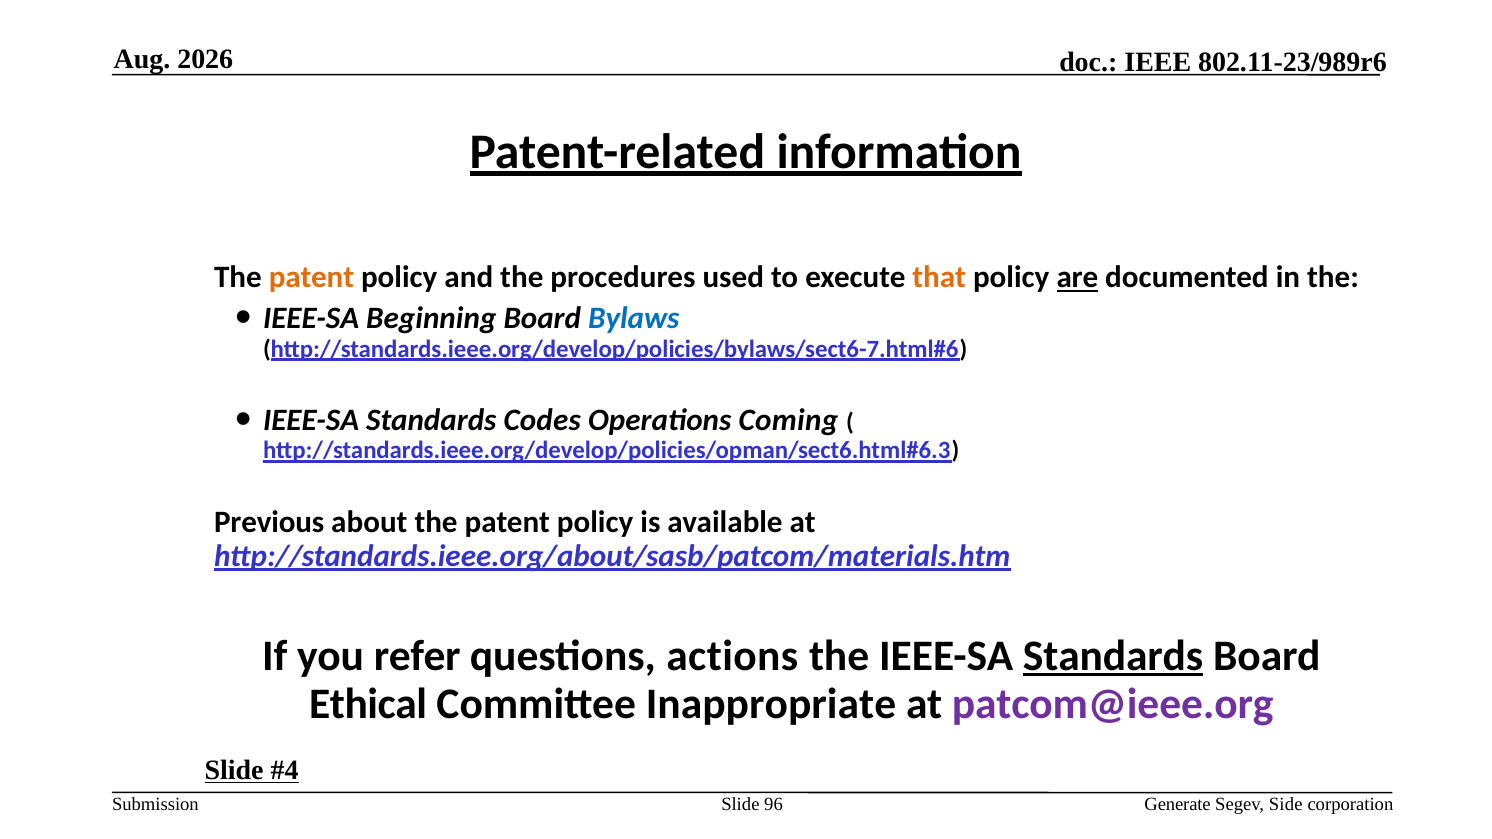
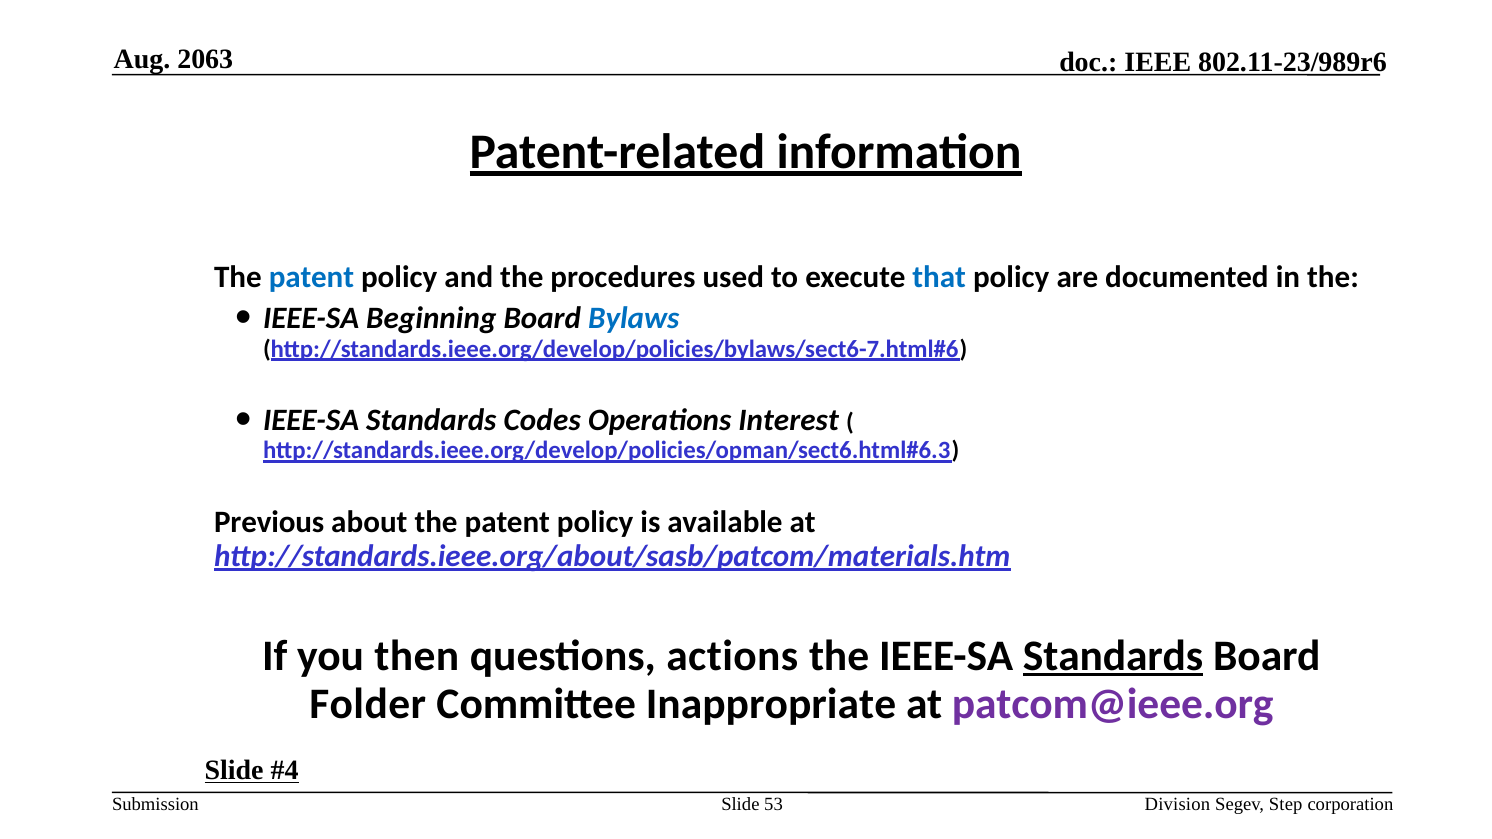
2026: 2026 -> 2063
patent at (311, 278) colour: orange -> blue
that colour: orange -> blue
are underline: present -> none
Coming: Coming -> Interest
refer: refer -> then
Ethical: Ethical -> Folder
96: 96 -> 53
Generate: Generate -> Division
Side: Side -> Step
